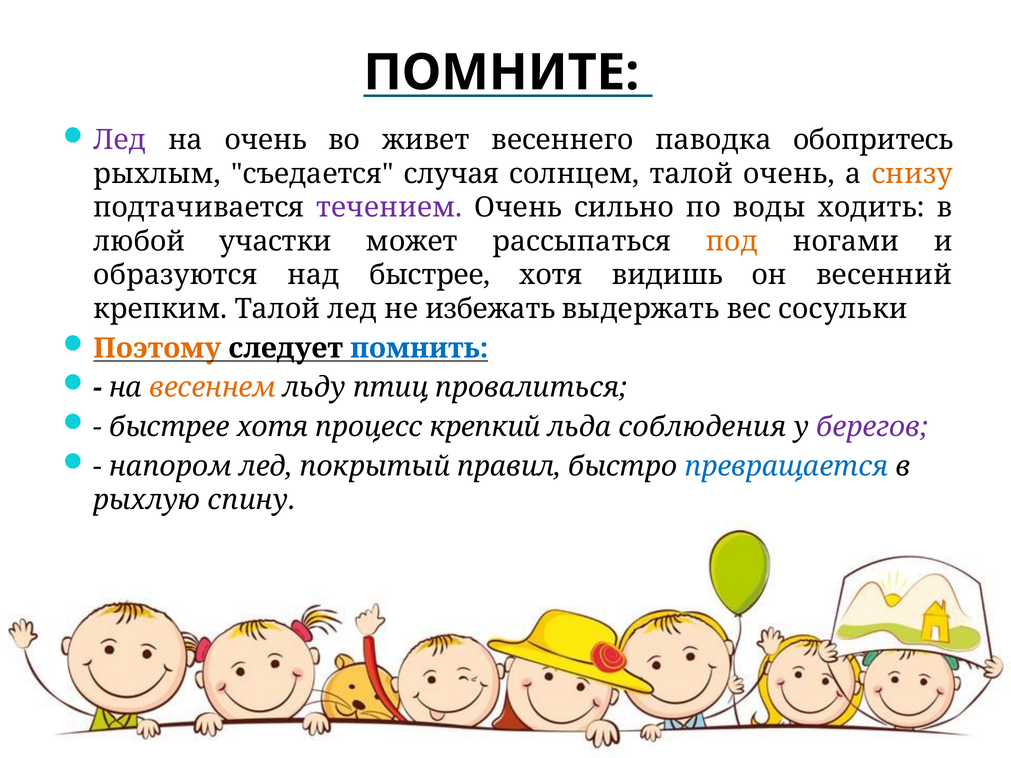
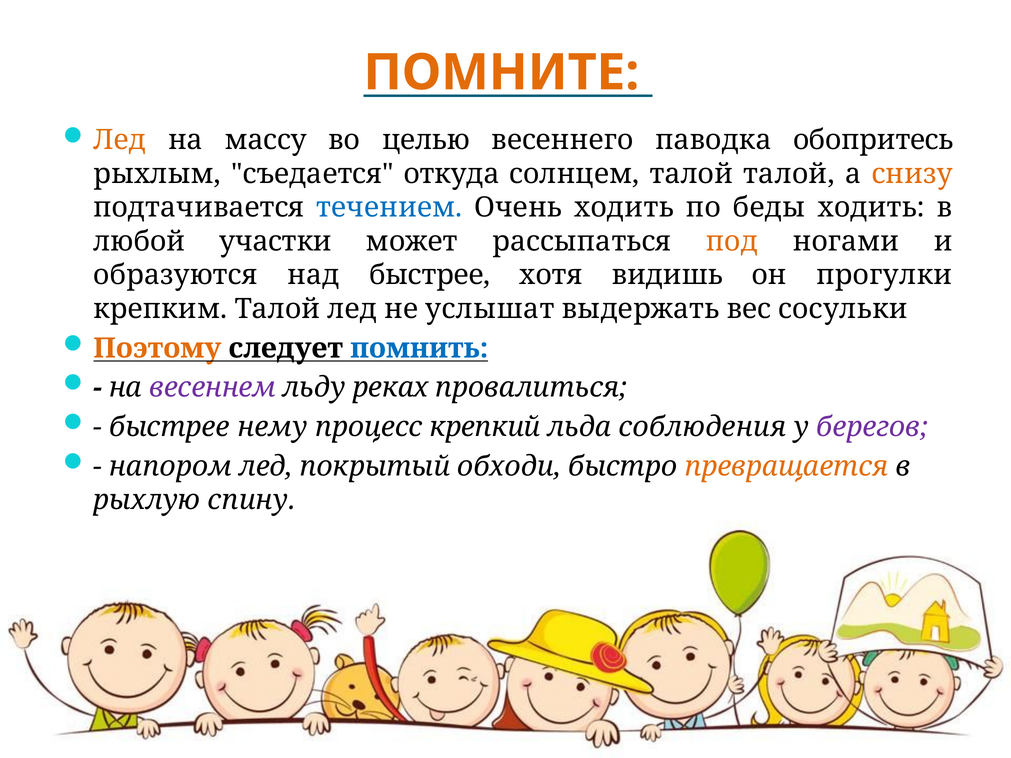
ПОМНИТЕ colour: black -> orange
Лед at (120, 140) colour: purple -> orange
на очень: очень -> массу
живет: живет -> целью
случая: случая -> откуда
талой очень: очень -> талой
течением colour: purple -> blue
Очень сильно: сильно -> ходить
воды: воды -> беды
весенний: весенний -> прогулки
избежать: избежать -> услышат
весеннем colour: orange -> purple
птиц: птиц -> реках
хотя at (273, 427): хотя -> нему
правил: правил -> обходи
превращается colour: blue -> orange
